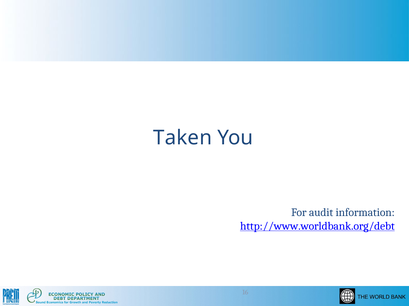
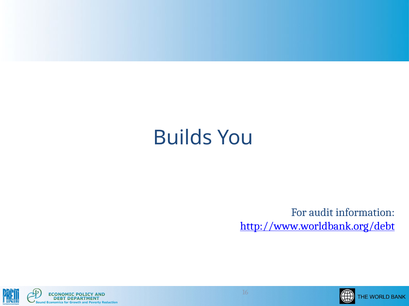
Taken: Taken -> Builds
